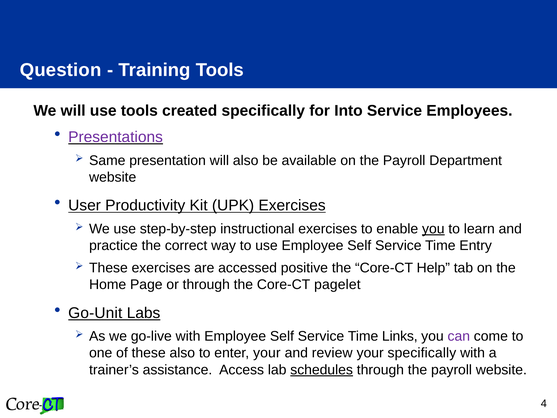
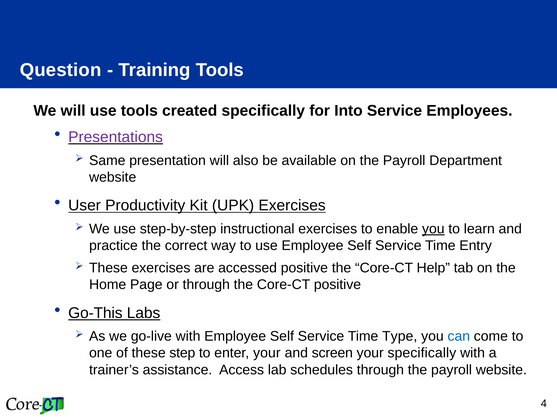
Core-CT pagelet: pagelet -> positive
Go-Unit: Go-Unit -> Go-This
Links: Links -> Type
can colour: purple -> blue
these also: also -> step
review: review -> screen
schedules underline: present -> none
